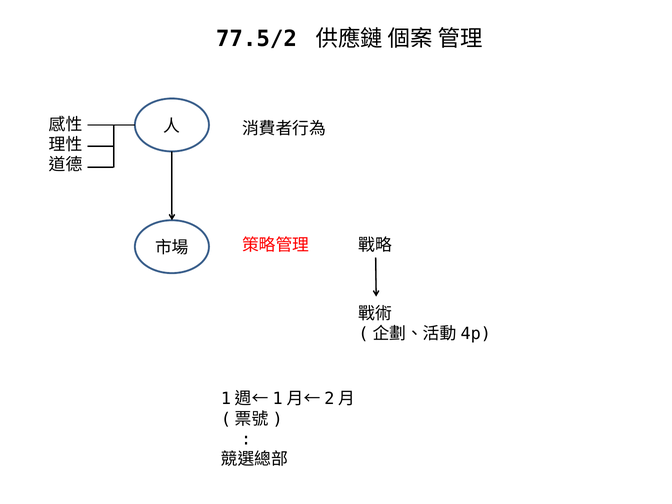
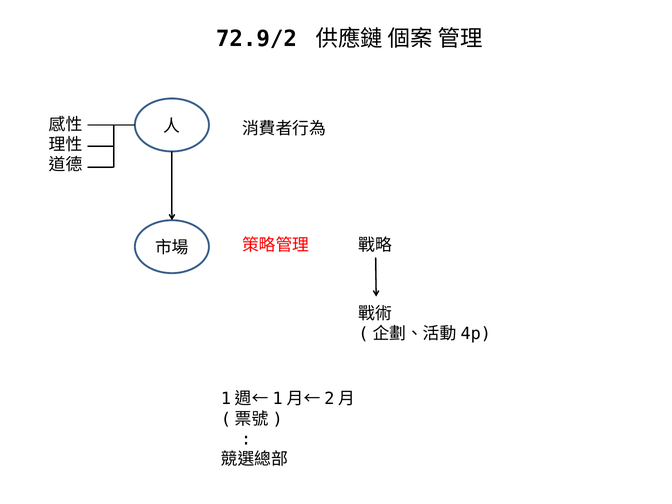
77.5/2: 77.5/2 -> 72.9/2
